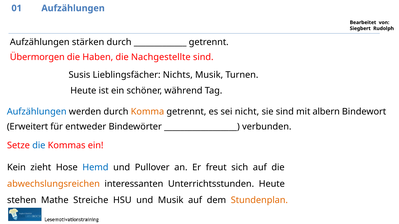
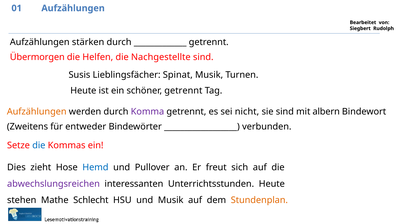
Haben: Haben -> Helfen
Nichts: Nichts -> Spinat
schöner während: während -> getrennt
Aufzählungen at (37, 112) colour: blue -> orange
Komma colour: orange -> purple
Erweitert: Erweitert -> Zweitens
Kein: Kein -> Dies
abwechslungsreichen colour: orange -> purple
Streiche: Streiche -> Schlecht
